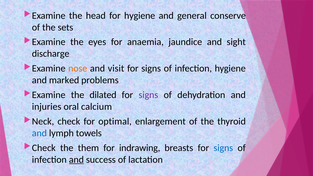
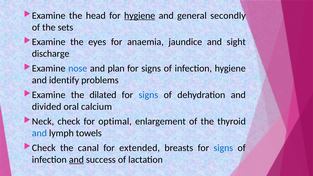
hygiene at (140, 16) underline: none -> present
conserve: conserve -> secondly
nose colour: orange -> blue
visit: visit -> plan
marked: marked -> identify
signs at (148, 95) colour: purple -> blue
injuries: injuries -> divided
them: them -> canal
indrawing: indrawing -> extended
